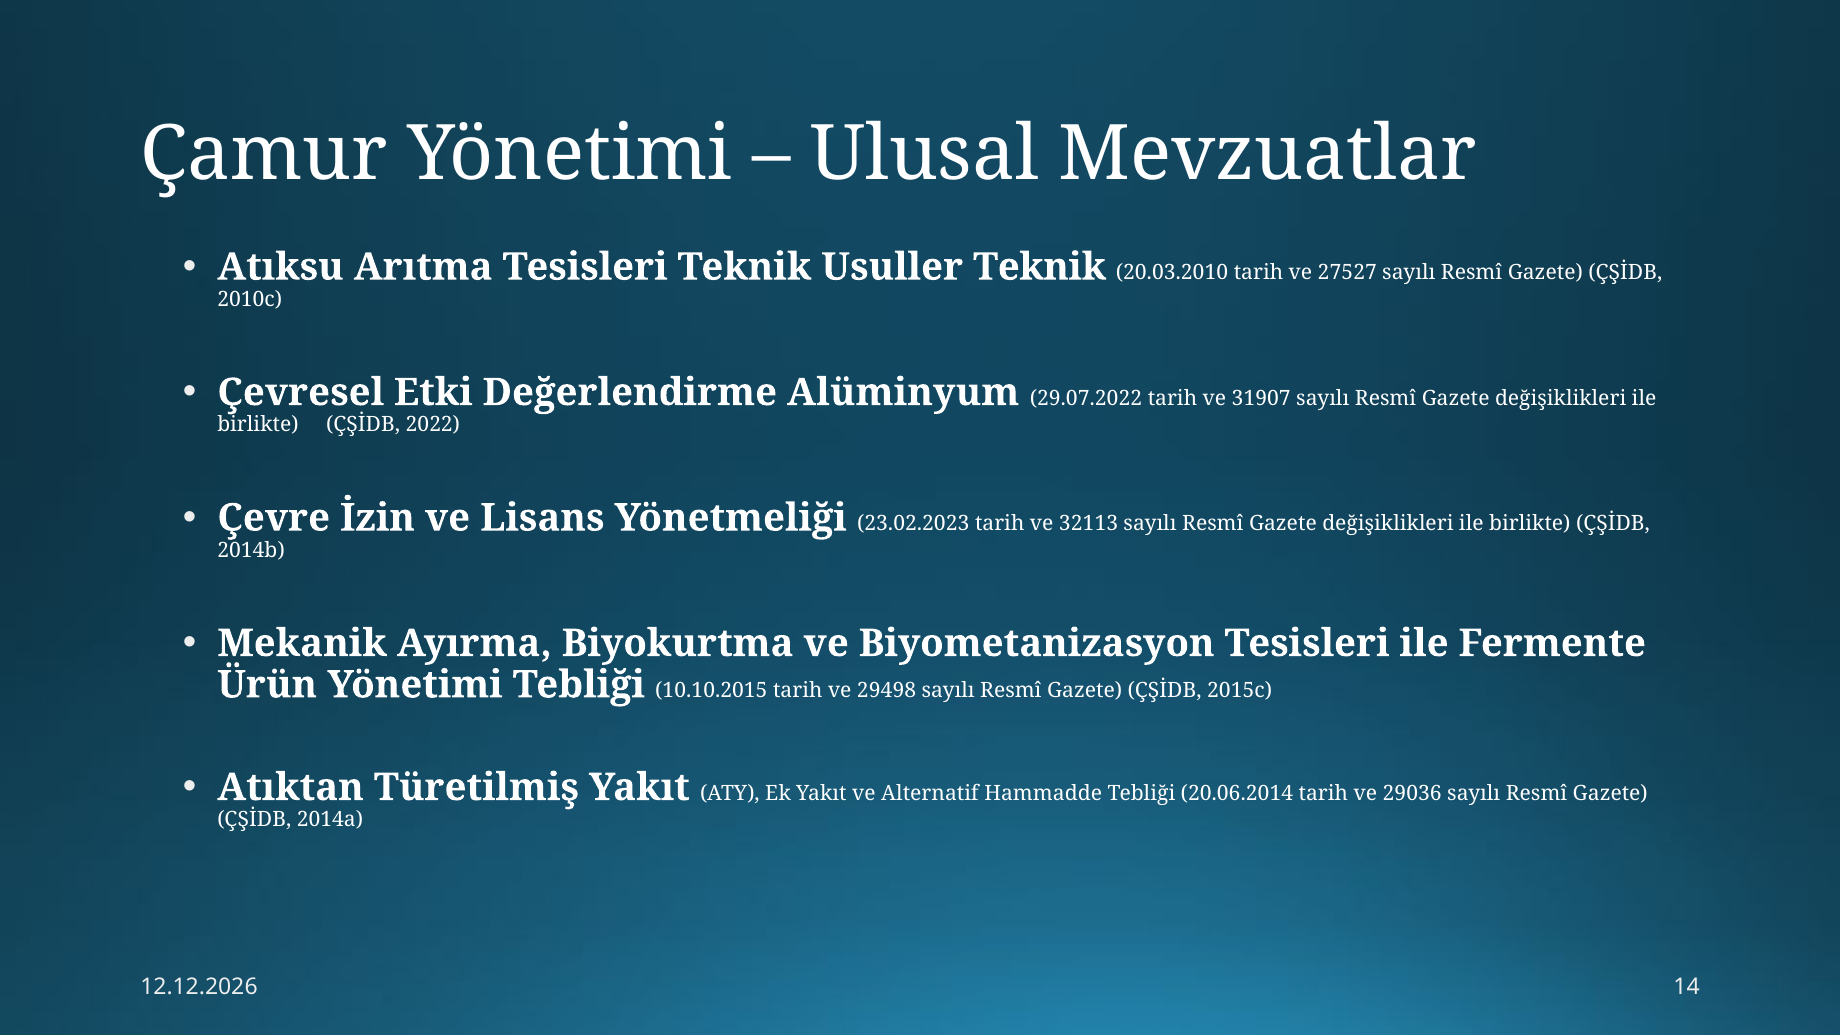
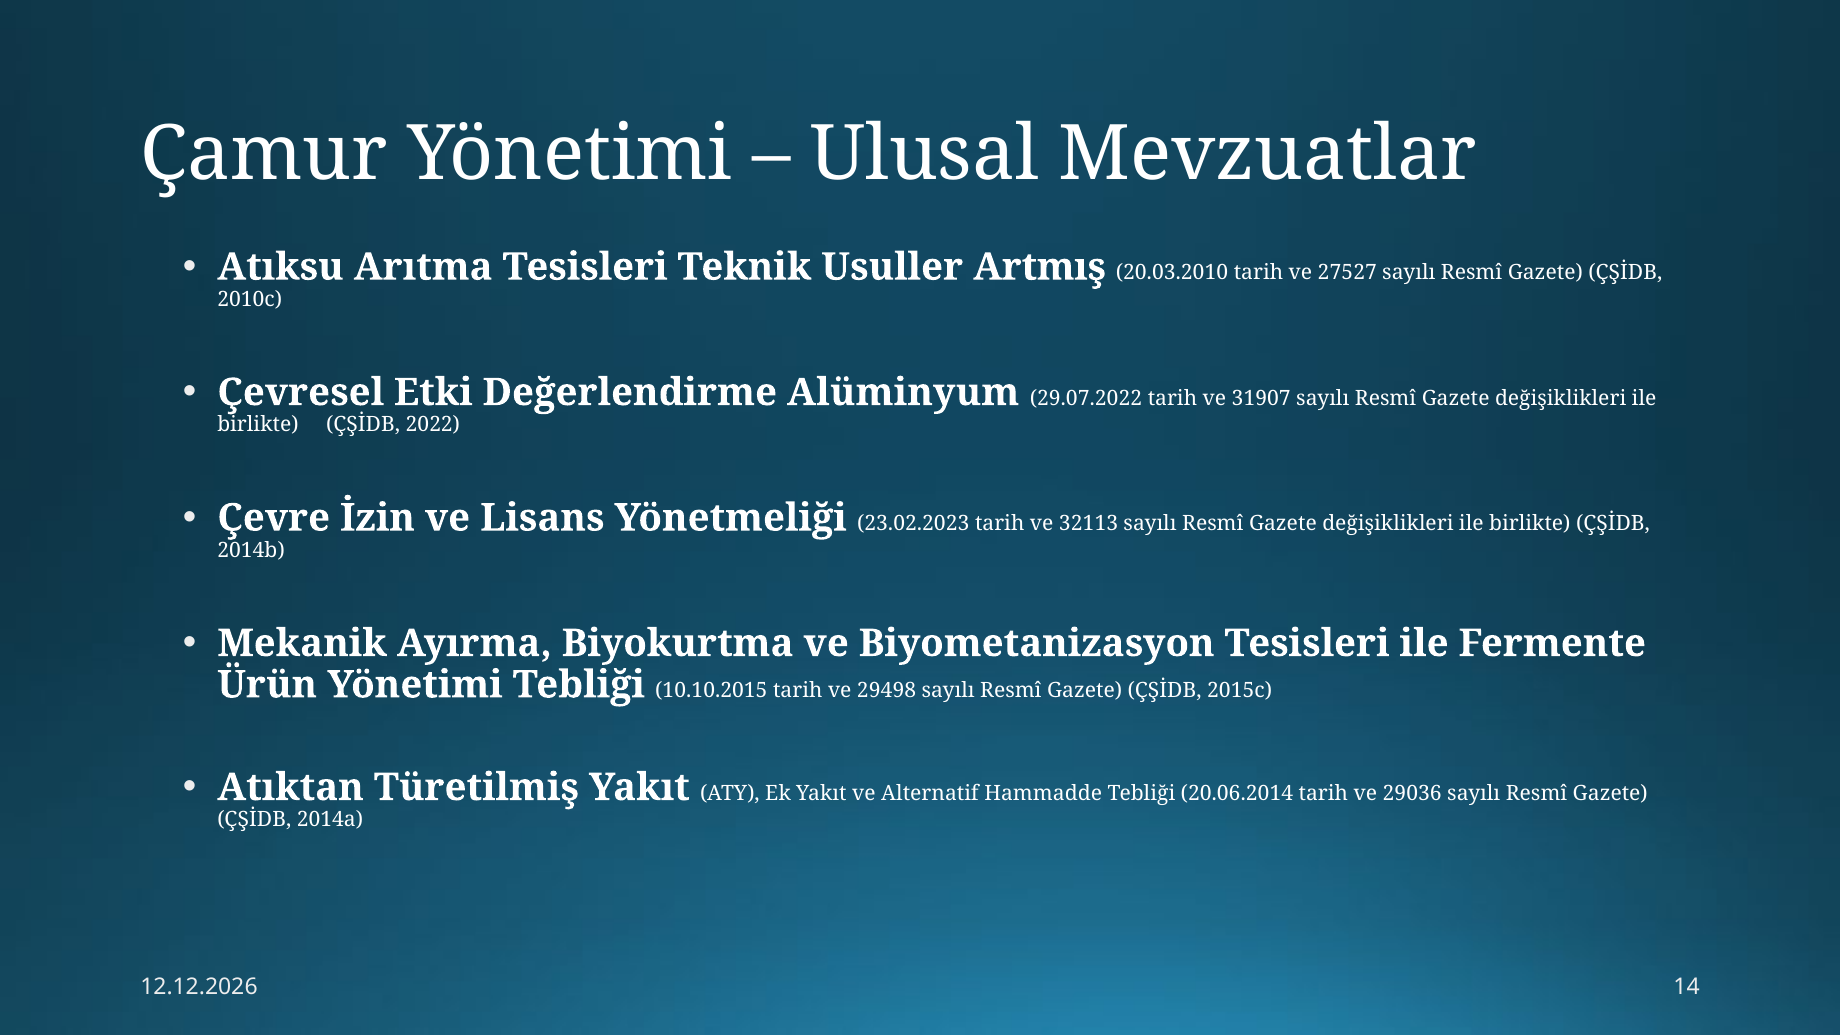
Usuller Teknik: Teknik -> Artmış
